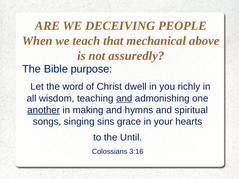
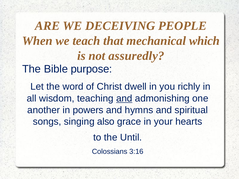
above: above -> which
another underline: present -> none
making: making -> powers
sins: sins -> also
